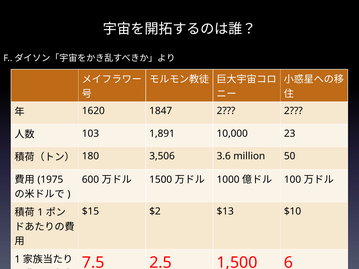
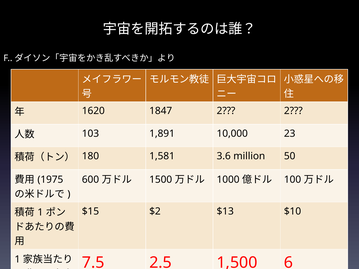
3,506: 3,506 -> 1,581
